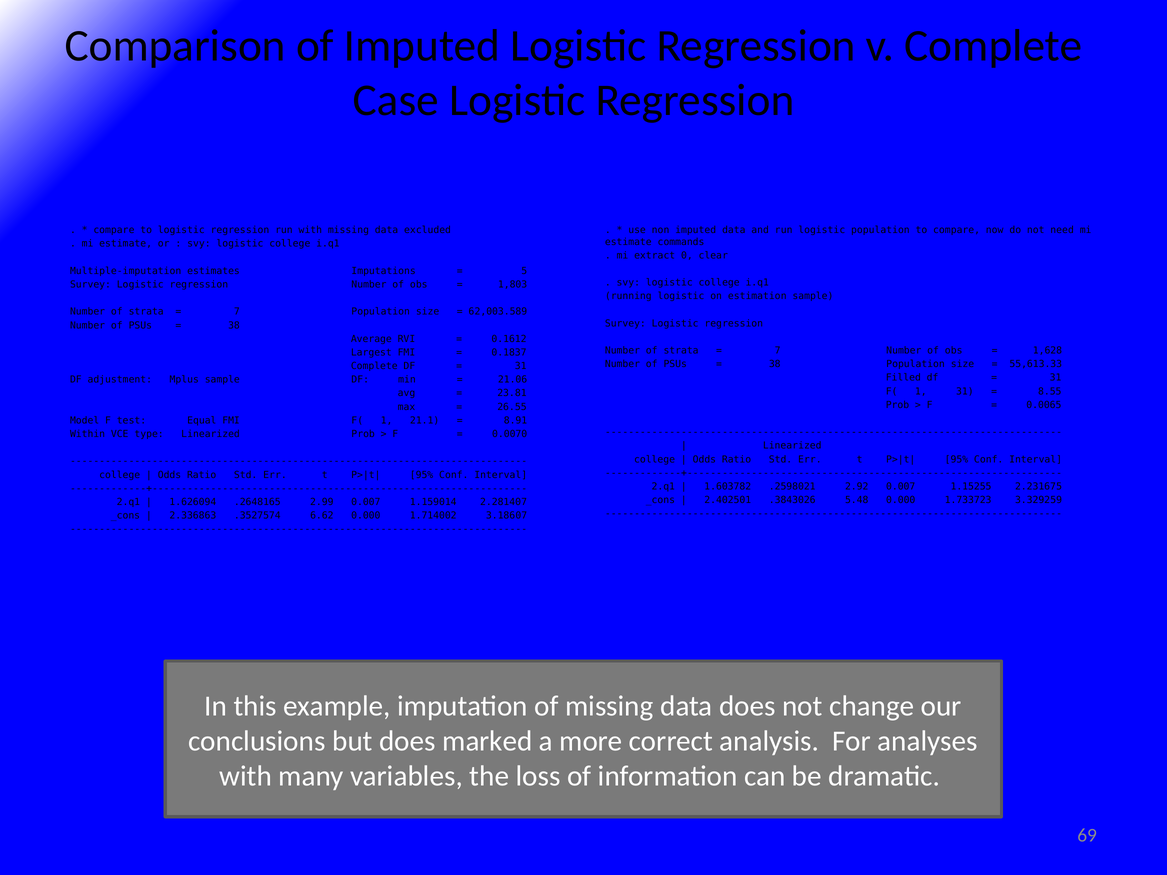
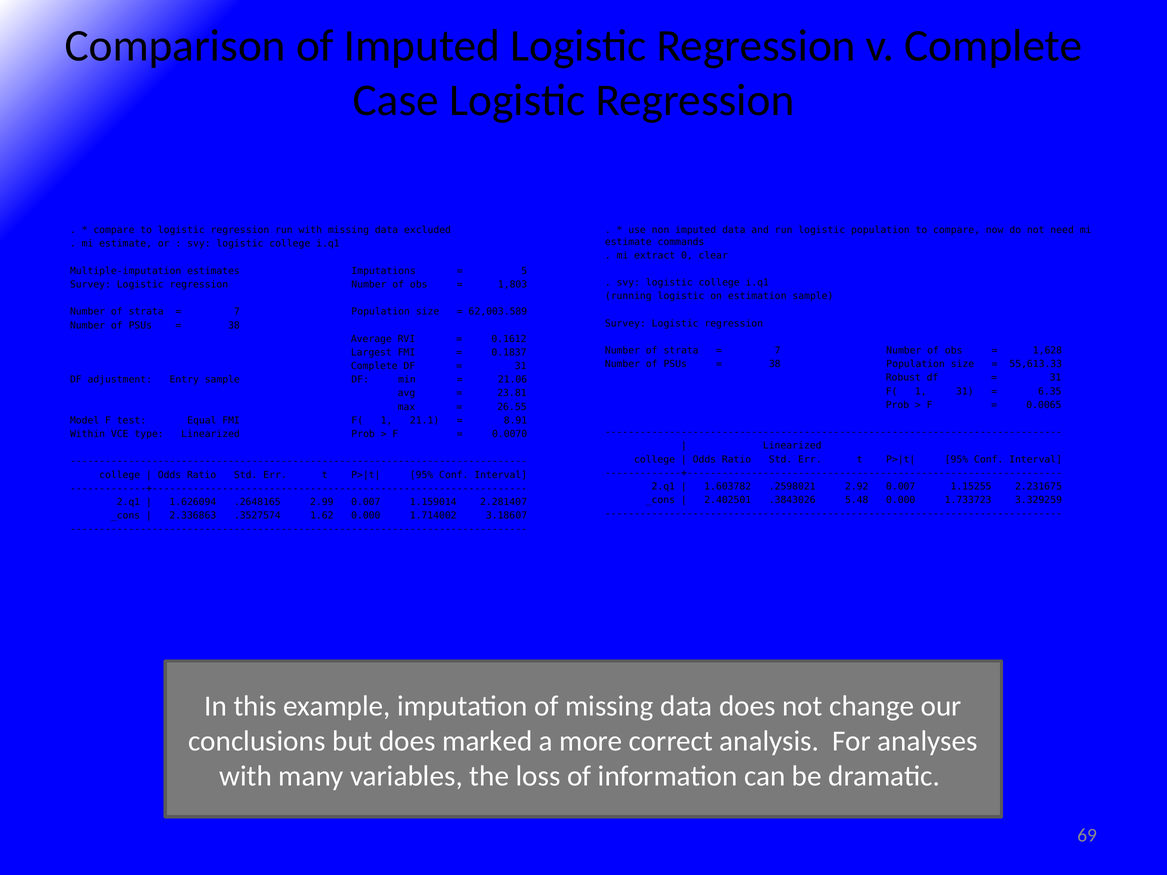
Filled: Filled -> Robust
Mplus: Mplus -> Entry
8.55: 8.55 -> 6.35
6.62: 6.62 -> 1.62
